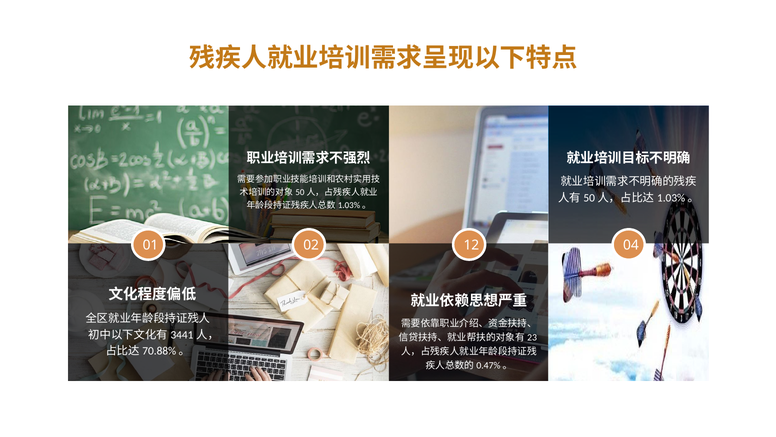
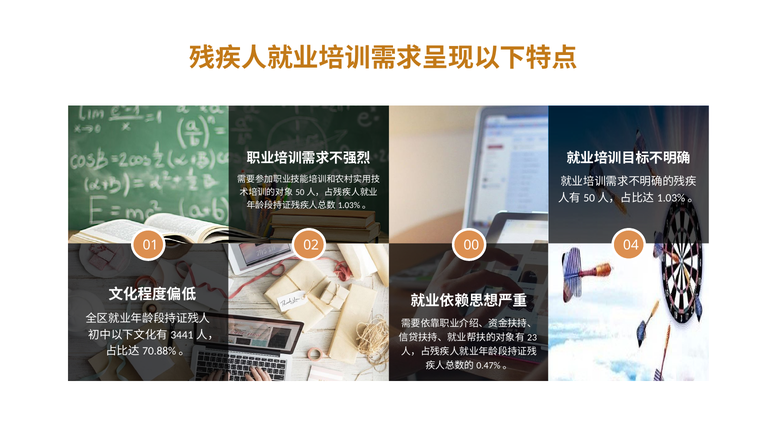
12: 12 -> 00
